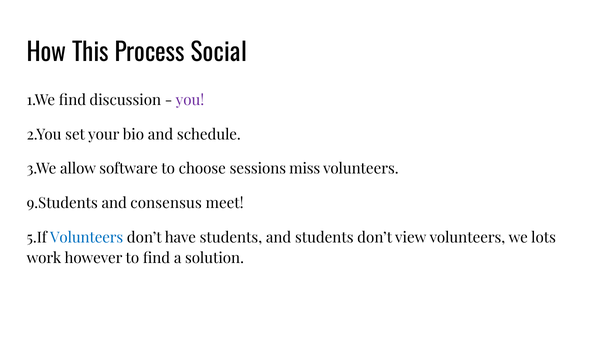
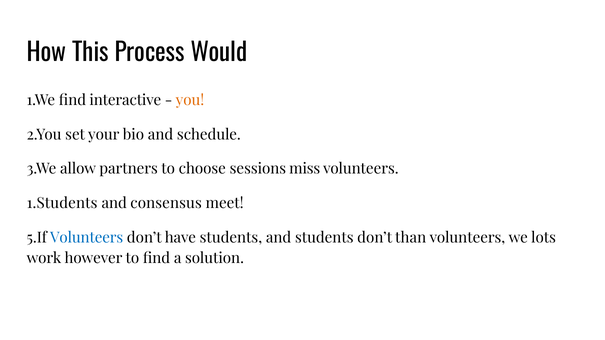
Social: Social -> Would
discussion: discussion -> interactive
you colour: purple -> orange
software: software -> partners
9.Students: 9.Students -> 1.Students
view: view -> than
